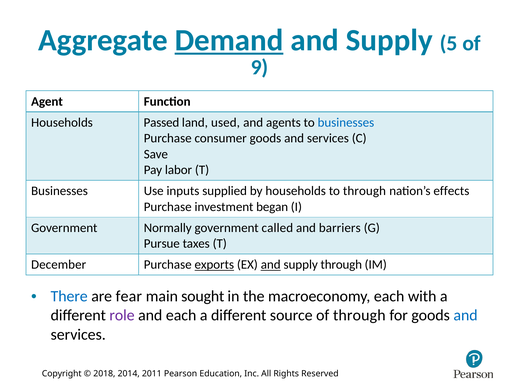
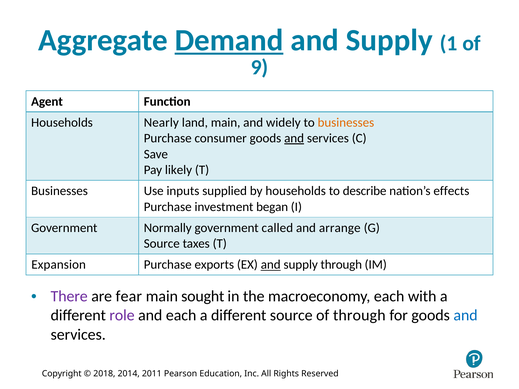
5: 5 -> 1
Passed: Passed -> Nearly
land used: used -> main
agents: agents -> widely
businesses at (346, 123) colour: blue -> orange
and at (294, 138) underline: none -> present
labor: labor -> likely
to through: through -> describe
barriers: barriers -> arrange
Pursue at (162, 244): Pursue -> Source
December: December -> Expansion
exports underline: present -> none
There colour: blue -> purple
